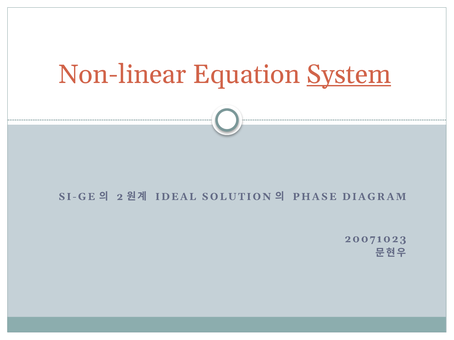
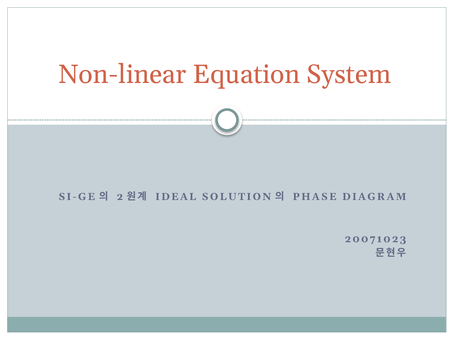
System underline: present -> none
